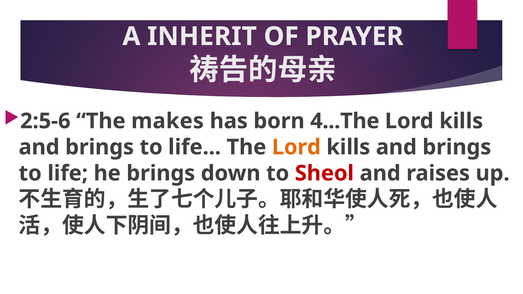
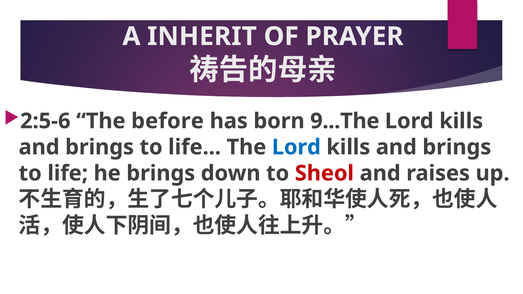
makes: makes -> before
4...The: 4...The -> 9...The
Lord at (296, 147) colour: orange -> blue
